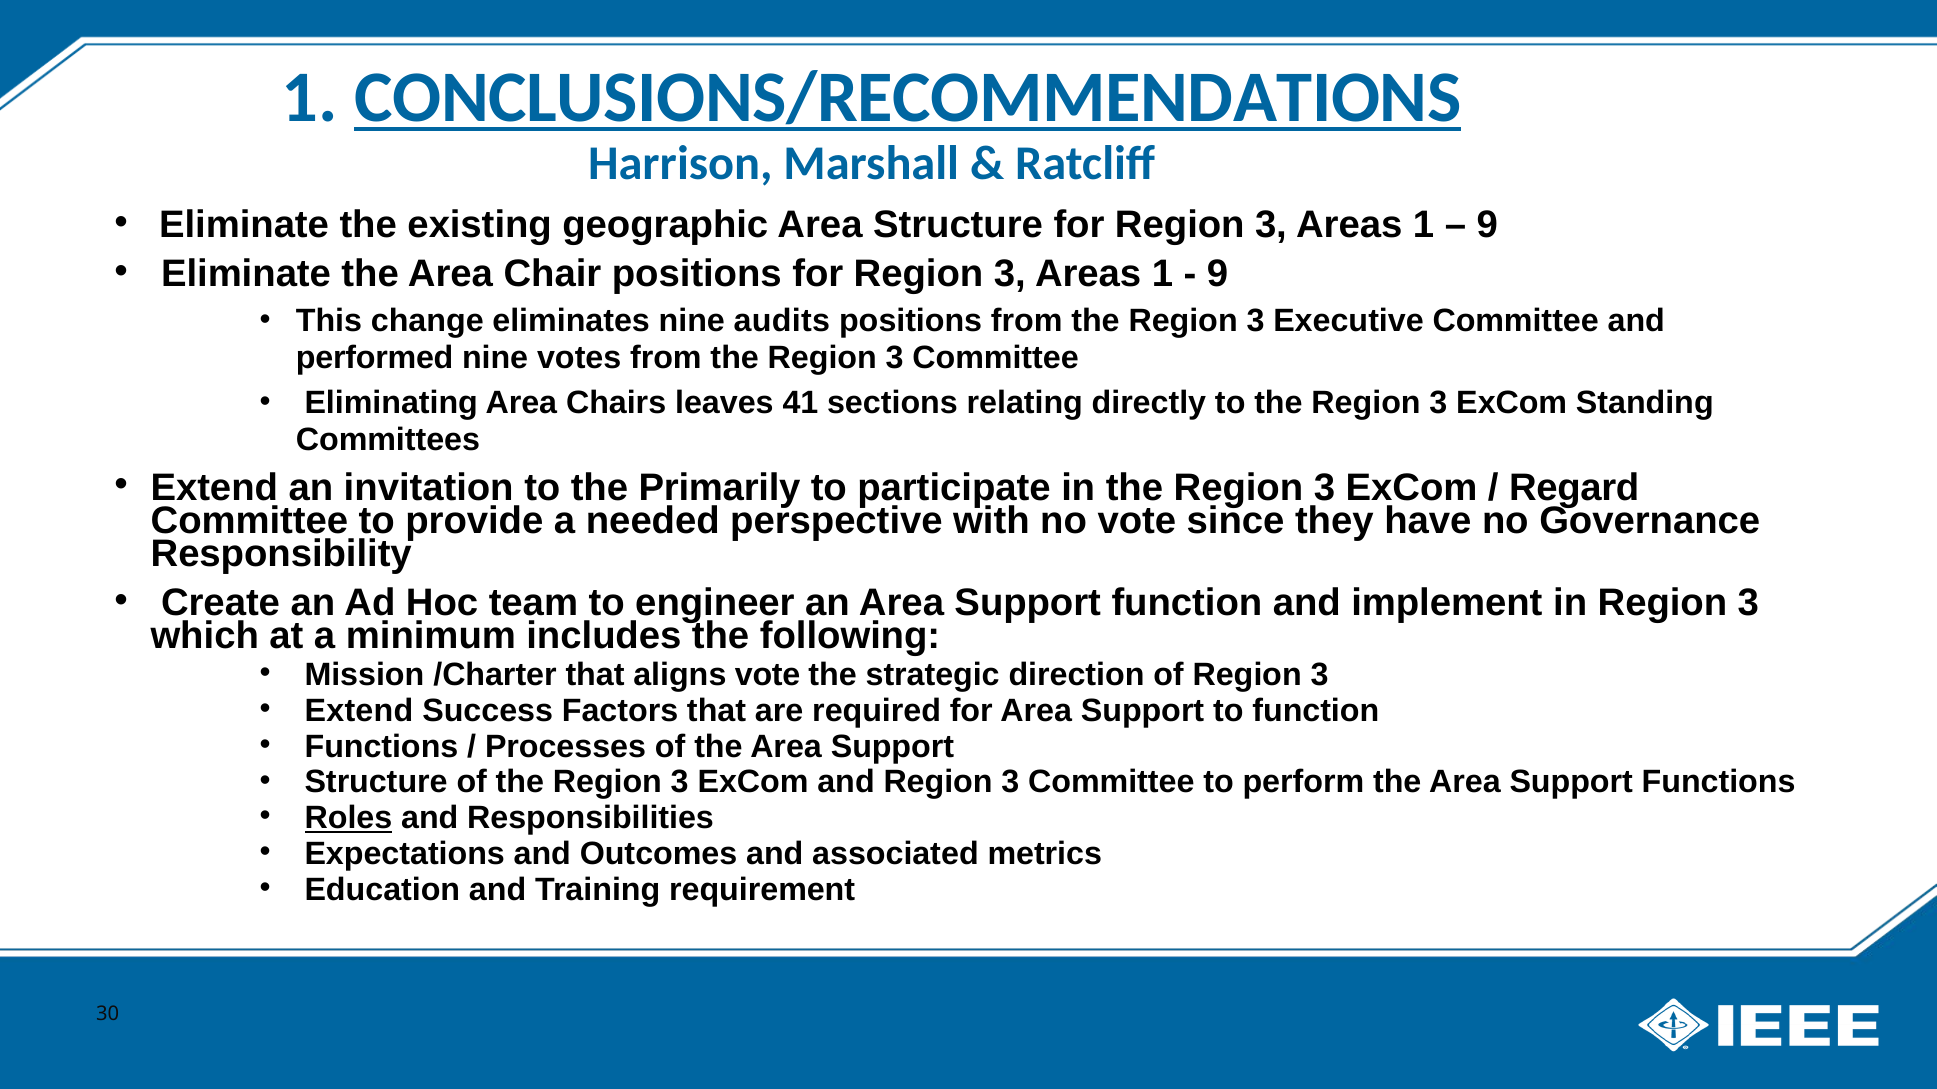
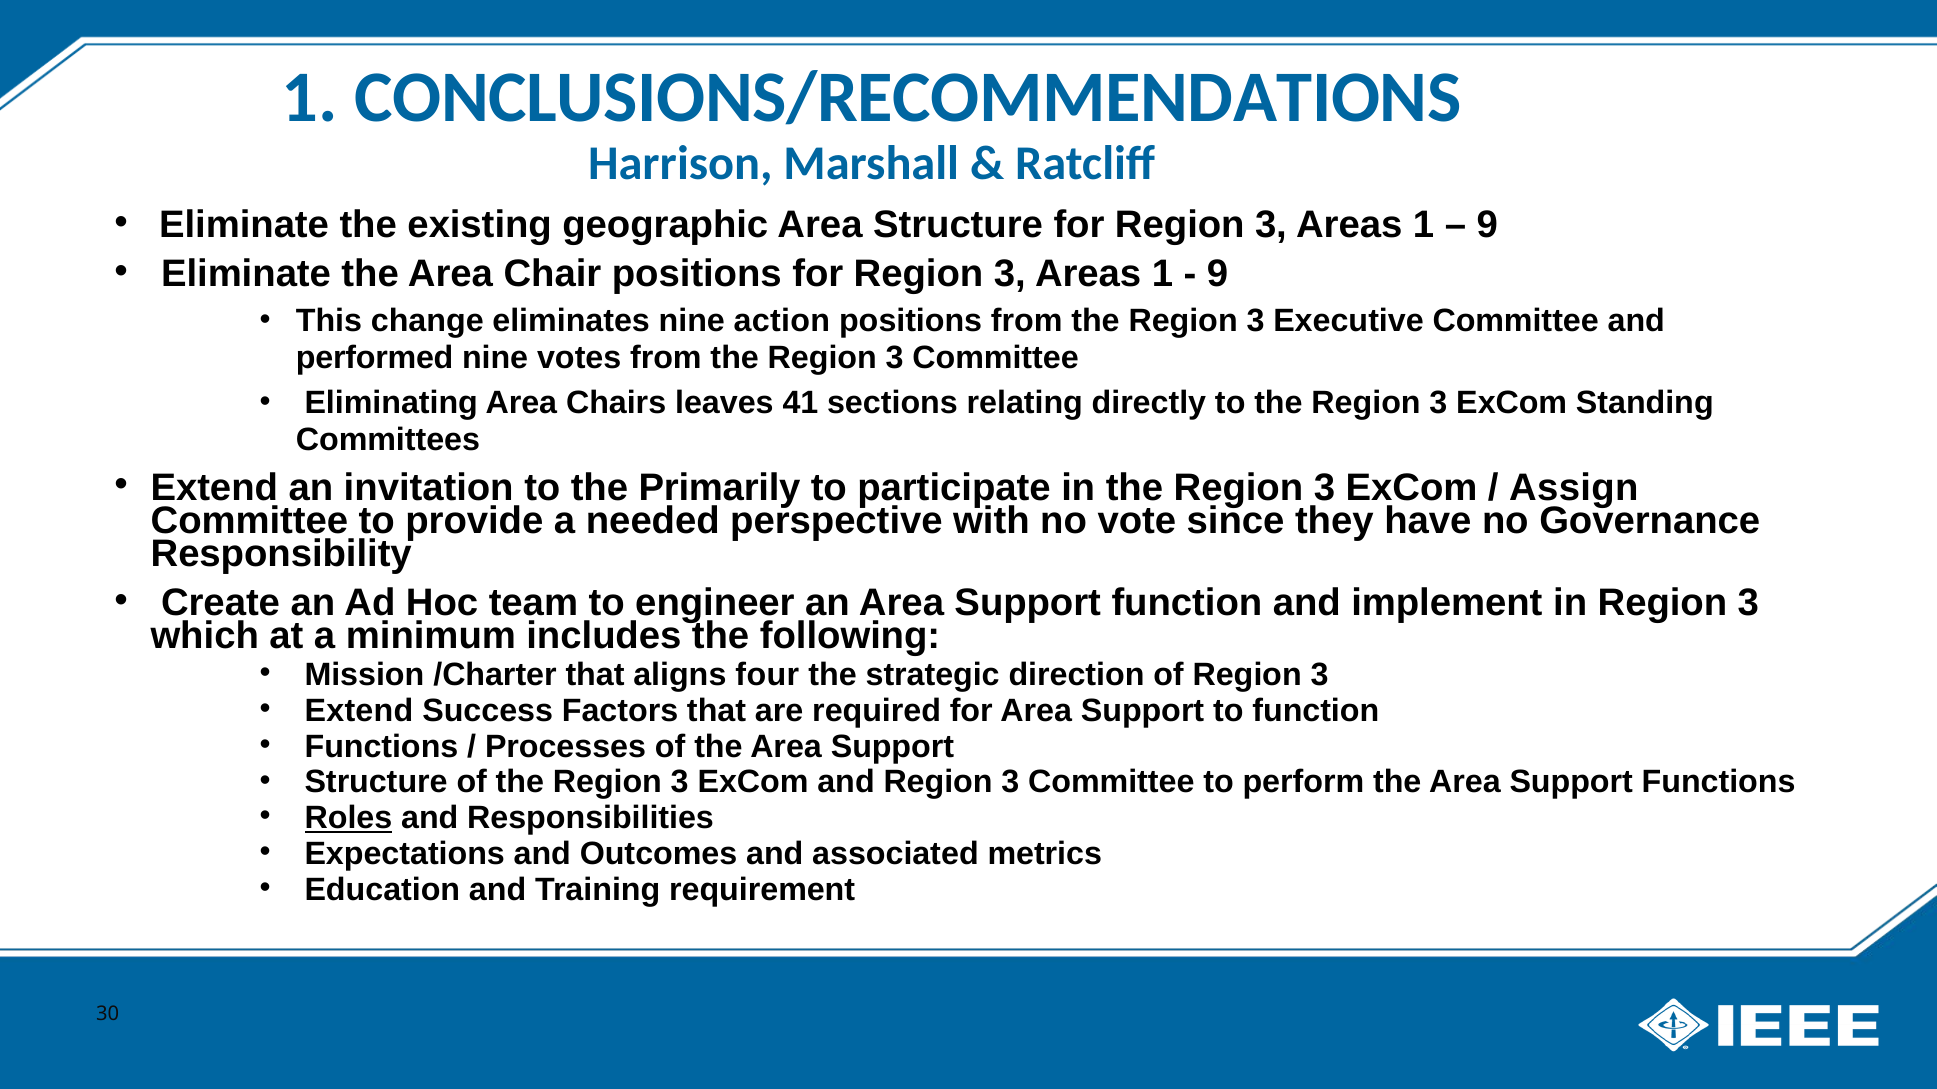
CONCLUSIONS/RECOMMENDATIONS underline: present -> none
audits: audits -> action
Regard: Regard -> Assign
aligns vote: vote -> four
